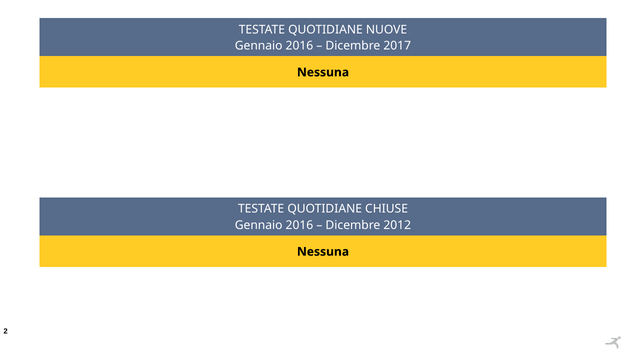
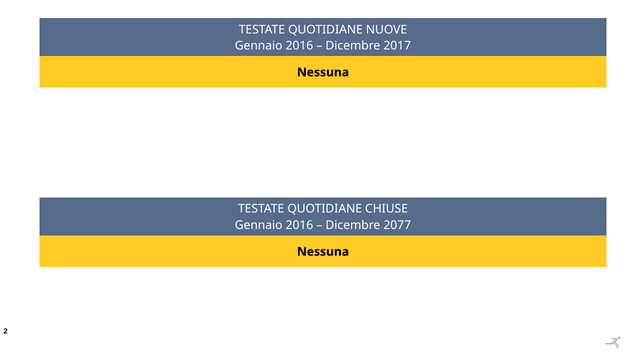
2012: 2012 -> 2077
